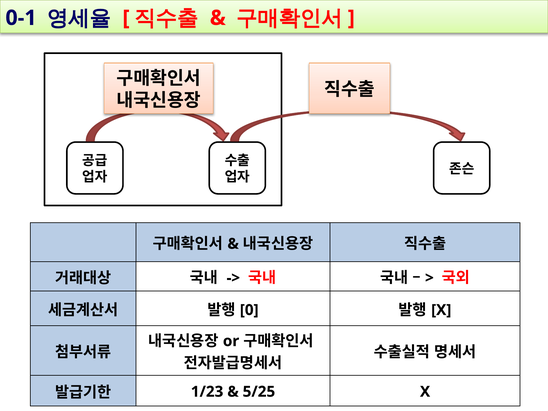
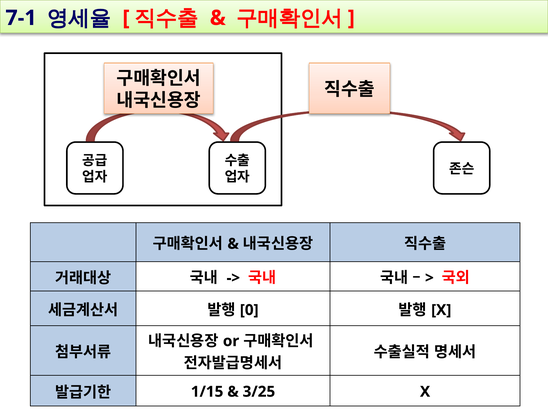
0-1: 0-1 -> 7-1
1/23: 1/23 -> 1/15
5/25: 5/25 -> 3/25
